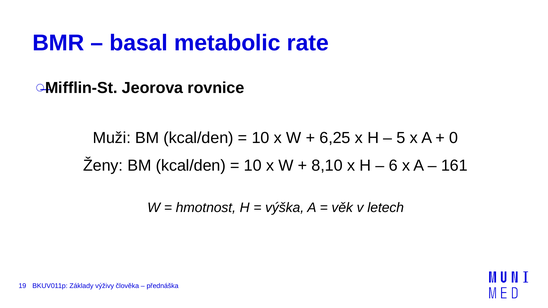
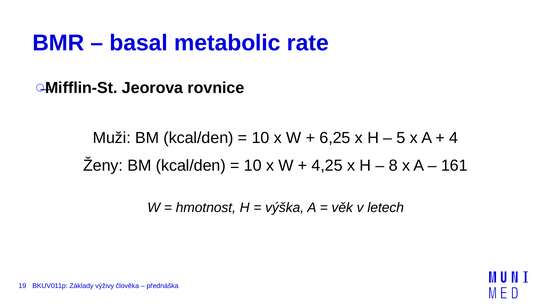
0: 0 -> 4
8,10: 8,10 -> 4,25
6: 6 -> 8
